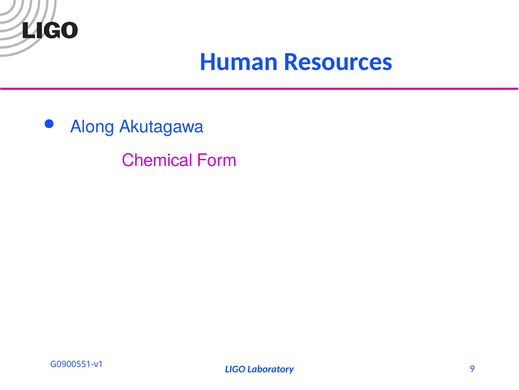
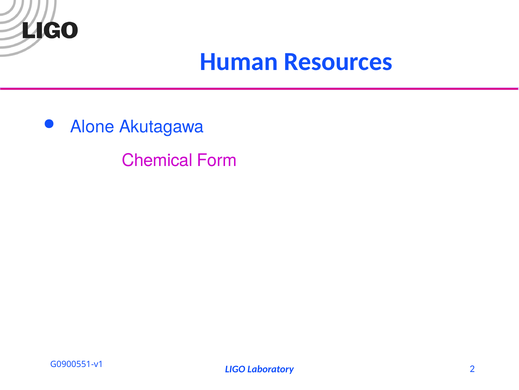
Along: Along -> Alone
9: 9 -> 2
